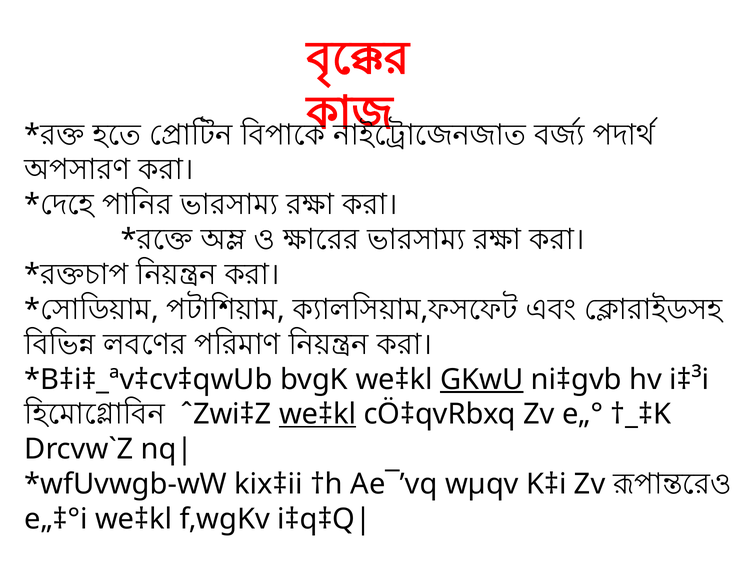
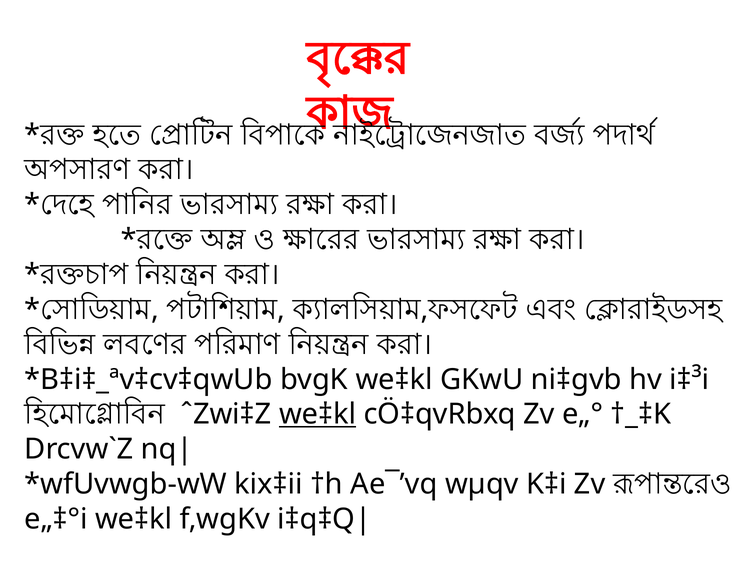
GKwU underline: present -> none
